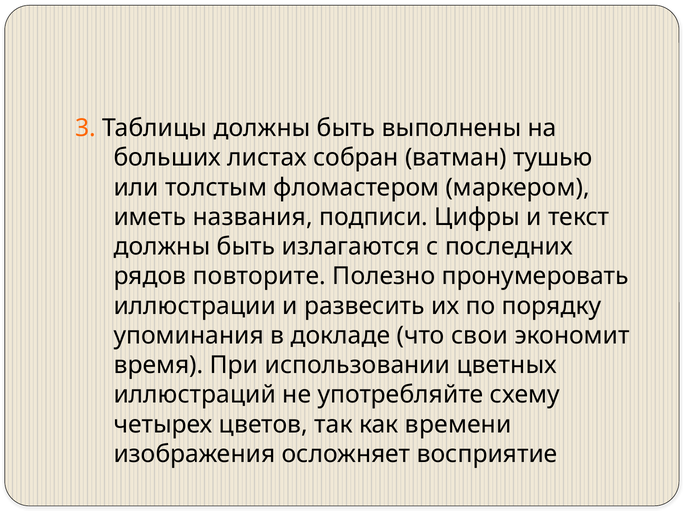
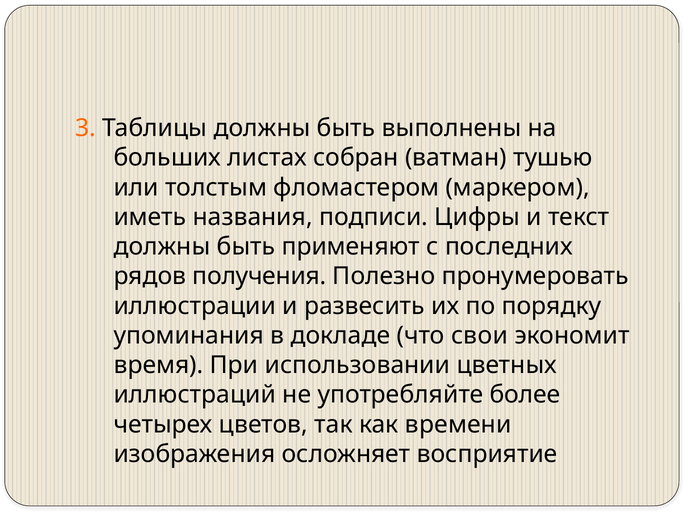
излагаются: излагаются -> применяют
повторите: повторите -> получения
схему: схему -> более
